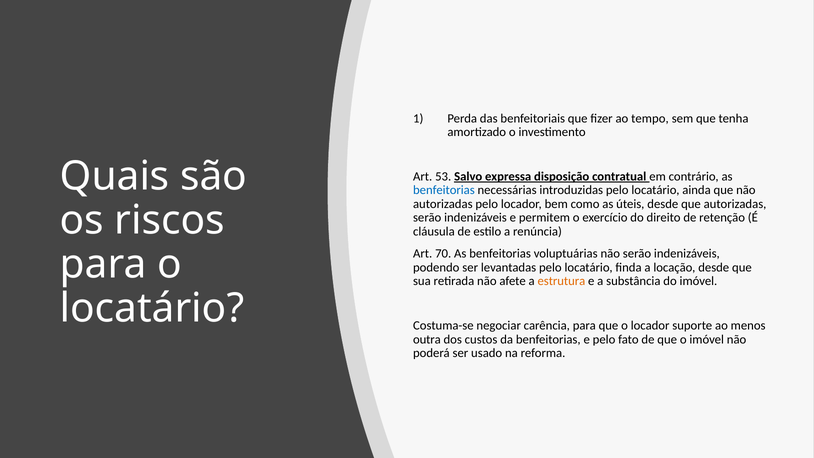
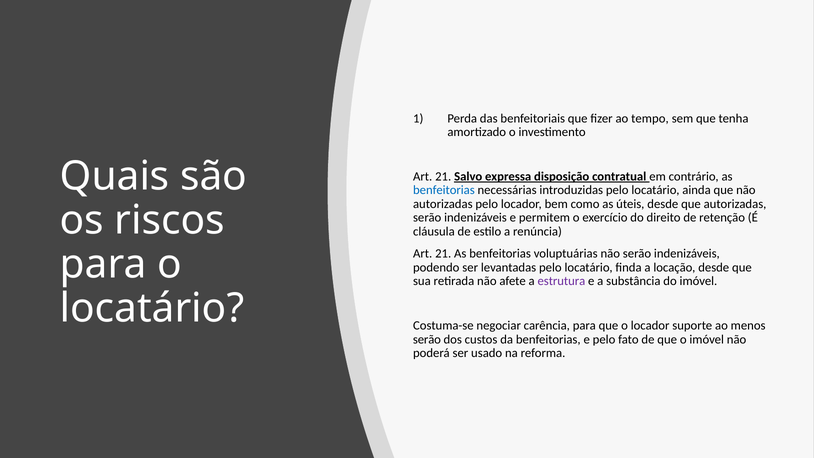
53 at (443, 176): 53 -> 21
70 at (443, 254): 70 -> 21
estrutura colour: orange -> purple
outra at (427, 339): outra -> serão
